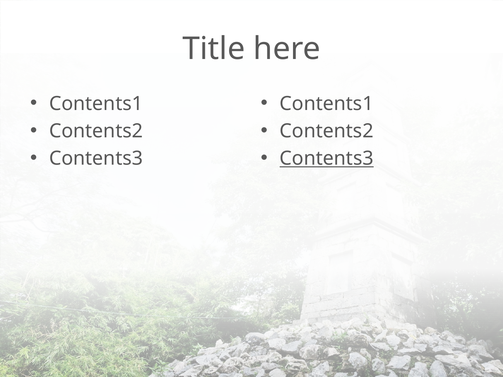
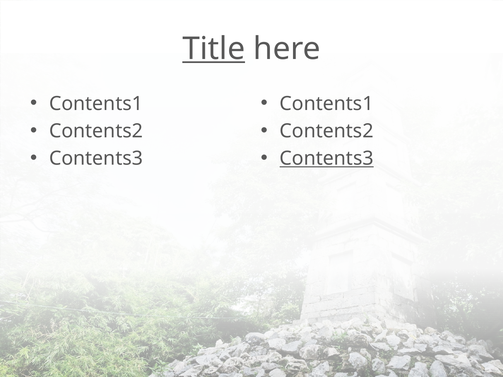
Title underline: none -> present
